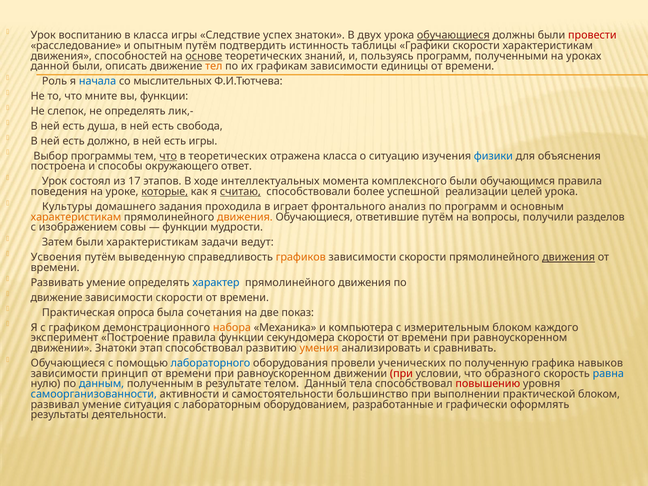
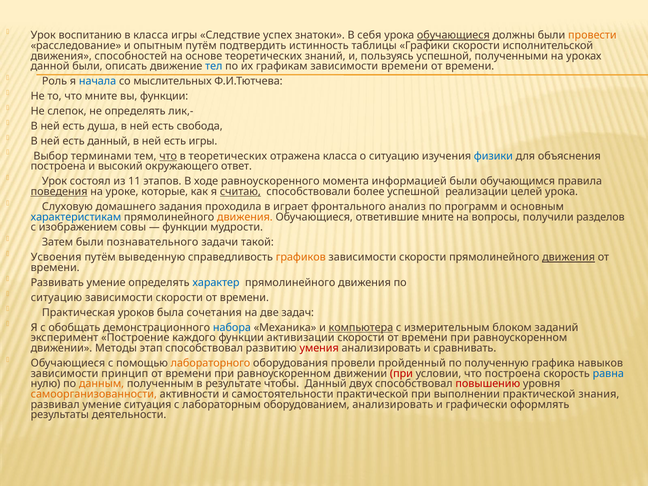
двух: двух -> себя
провести colour: red -> orange
скорости характеристикам: характеристикам -> исполнительской
основе underline: present -> none
пользуясь программ: программ -> успешной
тел colour: orange -> blue
зависимости единицы: единицы -> времени
есть должно: должно -> данный
программы: программы -> терминами
способы: способы -> высокий
17: 17 -> 11
интеллектуальных: интеллектуальных -> равноускоренного
комплексного: комплексного -> информацией
поведения underline: none -> present
которые underline: present -> none
Культуры: Культуры -> Слуховую
характеристикам at (76, 217) colour: orange -> blue
ответившие путём: путём -> мните
были характеристикам: характеристикам -> познавательного
ведут: ведут -> такой
движение at (57, 298): движение -> ситуацию
опроса: опроса -> уроков
показ: показ -> задач
графиком: графиком -> обобщать
набора colour: orange -> blue
компьютера underline: none -> present
каждого: каждого -> заданий
Построение правила: правила -> каждого
секундомера: секундомера -> активизации
движении Знатоки: Знатоки -> Методы
умения colour: orange -> red
лабораторного colour: blue -> orange
ученических: ученических -> пройденный
что образного: образного -> построена
данным colour: blue -> orange
телом: телом -> чтобы
тела: тела -> двух
самоорганизованности colour: blue -> orange
самостоятельности большинство: большинство -> практической
практической блоком: блоком -> знания
оборудованием разработанные: разработанные -> анализировать
